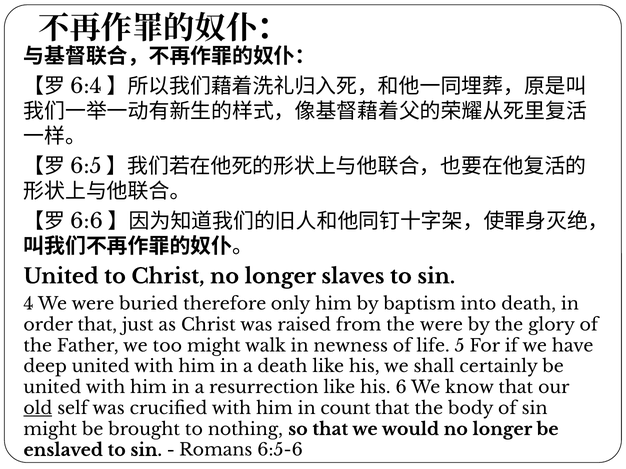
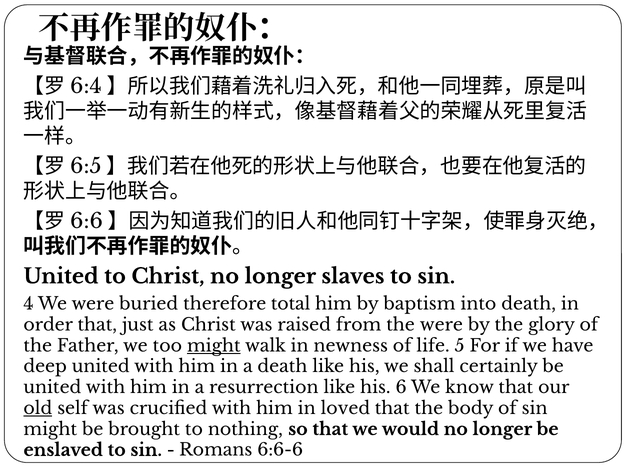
only: only -> total
might at (214, 346) underline: none -> present
count: count -> loved
6:5-6: 6:5-6 -> 6:6-6
